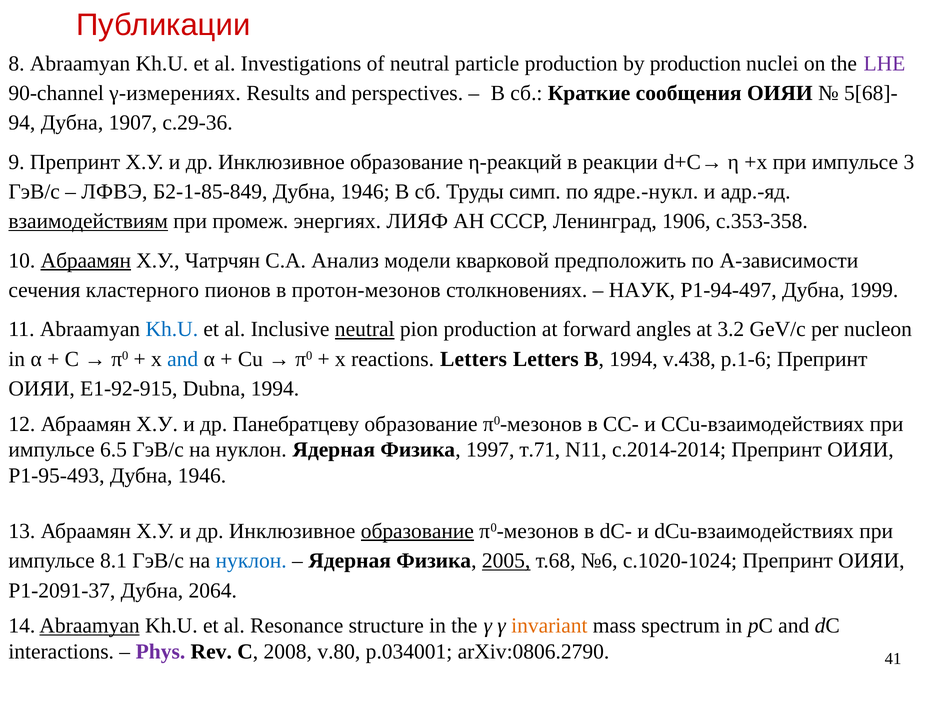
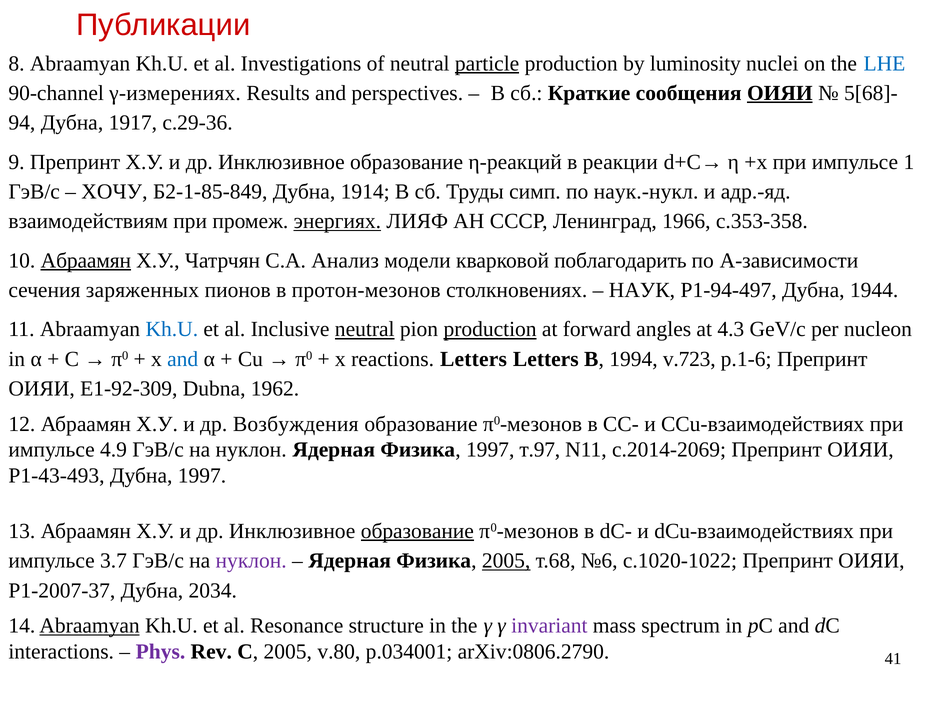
particle underline: none -> present
by production: production -> luminosity
LHE colour: purple -> blue
ОИЯИ at (780, 93) underline: none -> present
1907: 1907 -> 1917
3: 3 -> 1
ЛФВЭ: ЛФВЭ -> ХОЧУ
Б2-1-85-849 Дубна 1946: 1946 -> 1914
ядре.-нукл: ядре.-нукл -> наук.-нукл
взаимодействиям underline: present -> none
энергиях underline: none -> present
1906: 1906 -> 1966
предположить: предположить -> поблагодарить
кластерного: кластерного -> заряженных
1999: 1999 -> 1944
production at (490, 330) underline: none -> present
3.2: 3.2 -> 4.3
v.438: v.438 -> v.723
E1-92-915: E1-92-915 -> E1-92-309
Dubna 1994: 1994 -> 1962
Панебратцеву: Панебратцеву -> Возбуждения
6.5: 6.5 -> 4.9
т.71: т.71 -> т.97
с.2014-2014: с.2014-2014 -> с.2014-2069
Р1-95-493: Р1-95-493 -> Р1-43-493
1946 at (202, 476): 1946 -> 1997
8.1: 8.1 -> 3.7
нуклон at (251, 561) colour: blue -> purple
с.1020-1024: с.1020-1024 -> с.1020-1022
Р1-2091-37: Р1-2091-37 -> Р1-2007-37
2064: 2064 -> 2034
invariant colour: orange -> purple
C 2008: 2008 -> 2005
